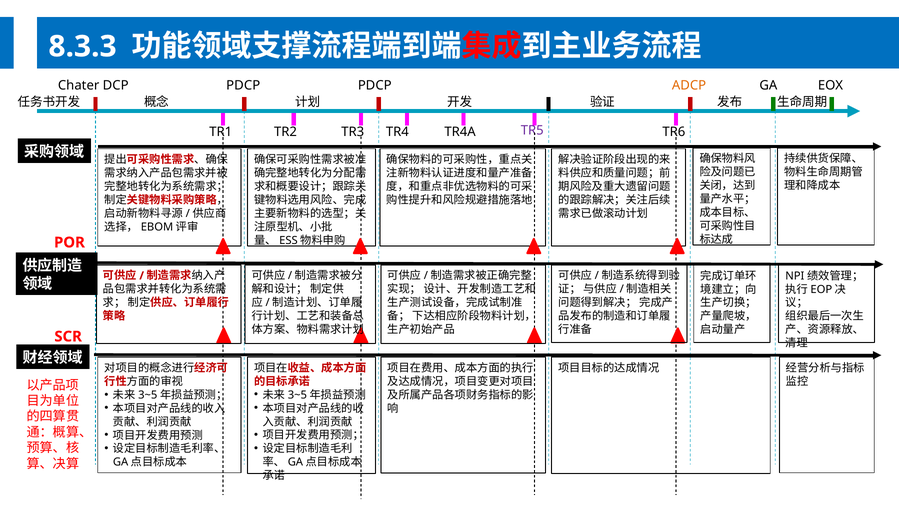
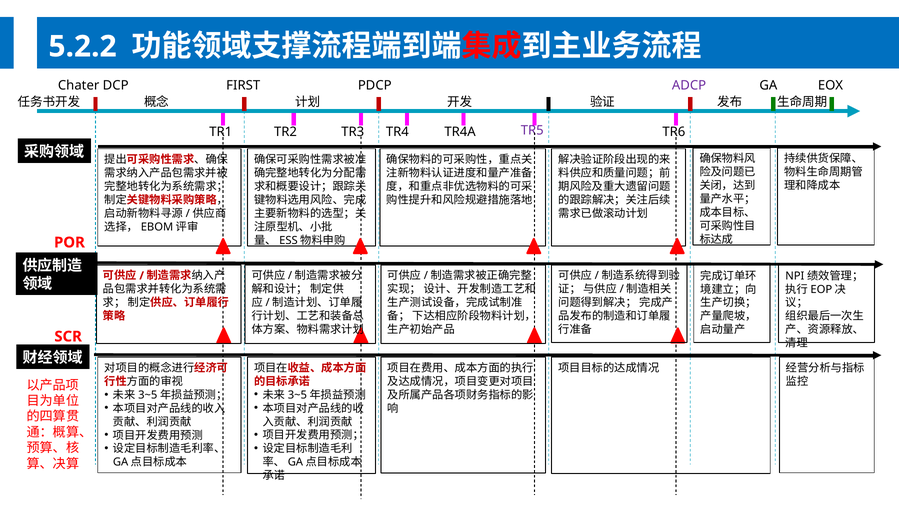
8.3.3: 8.3.3 -> 5.2.2
DCP PDCP: PDCP -> FIRST
ADCP colour: orange -> purple
